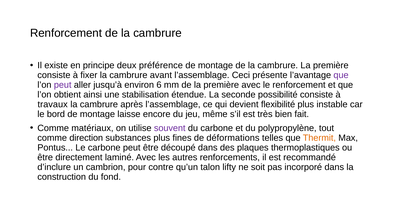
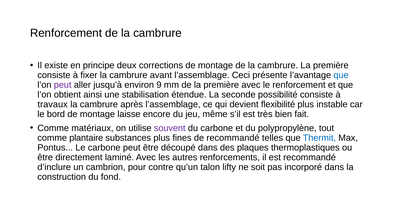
préférence: préférence -> corrections
que at (341, 75) colour: purple -> blue
6: 6 -> 9
direction: direction -> plantaire
de déformations: déformations -> recommandé
Thermit colour: orange -> blue
